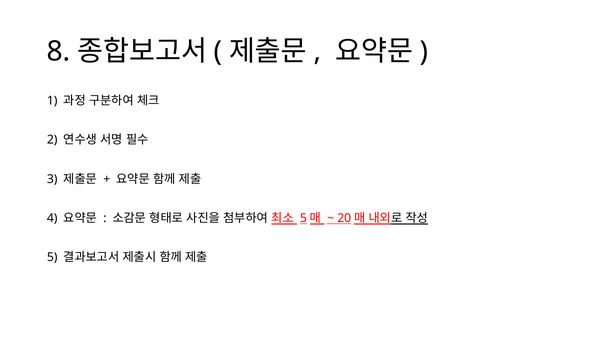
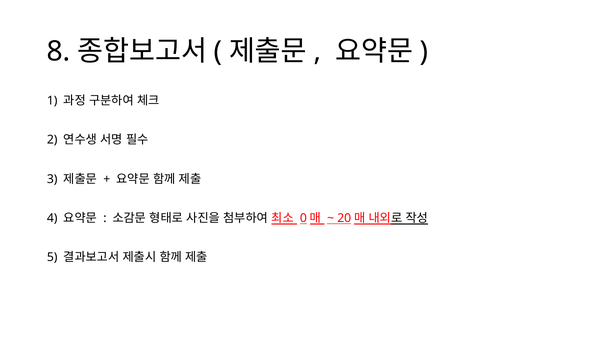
5 at (303, 218): 5 -> 0
